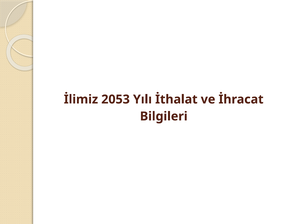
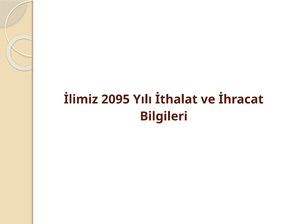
2053: 2053 -> 2095
